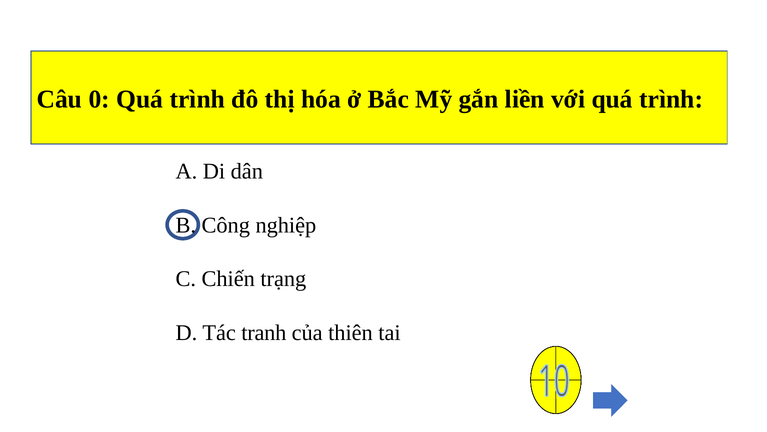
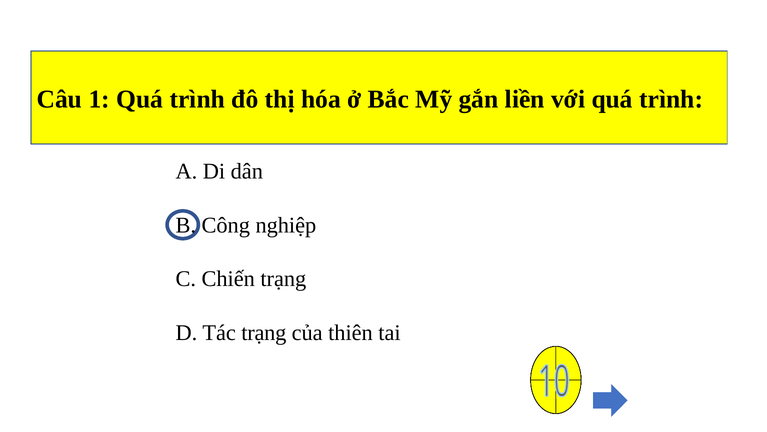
0: 0 -> 1
Tác tranh: tranh -> trạng
